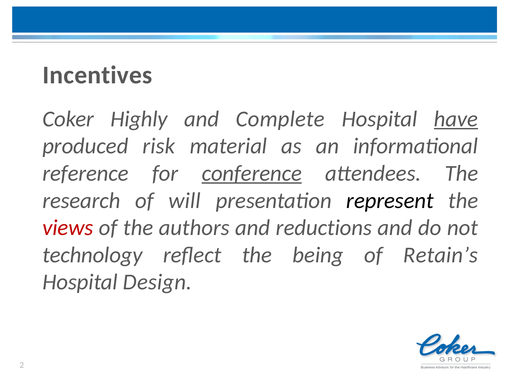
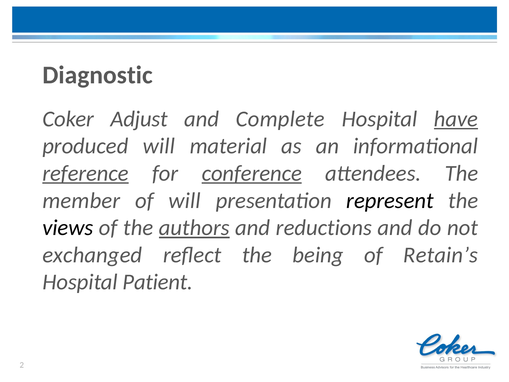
Incentives: Incentives -> Diagnostic
Highly: Highly -> Adjust
produced risk: risk -> will
reference underline: none -> present
research: research -> member
views colour: red -> black
authors underline: none -> present
technology: technology -> exchanged
Design: Design -> Patient
